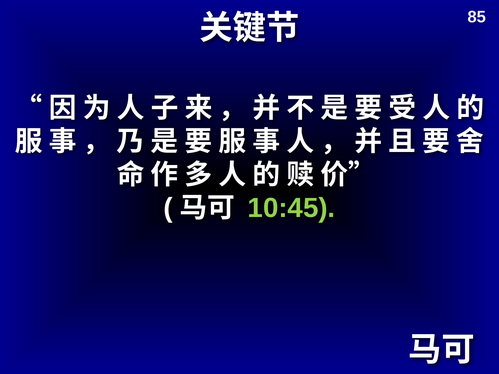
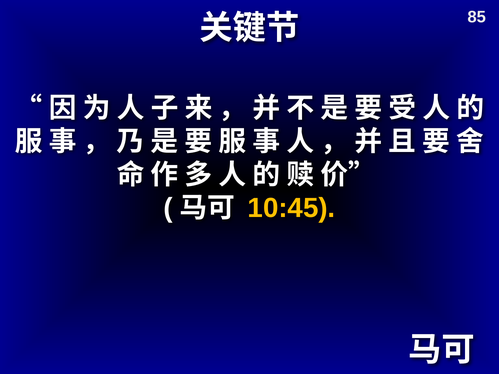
10:45 colour: light green -> yellow
